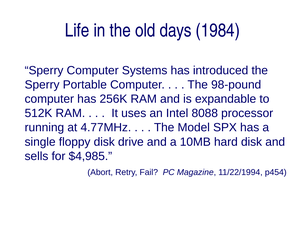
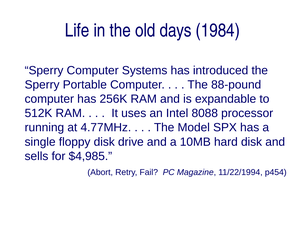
98-pound: 98-pound -> 88-pound
